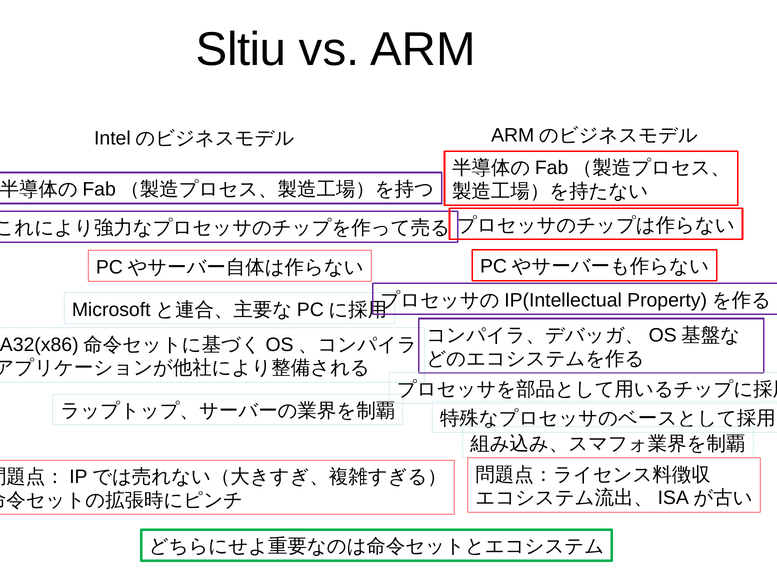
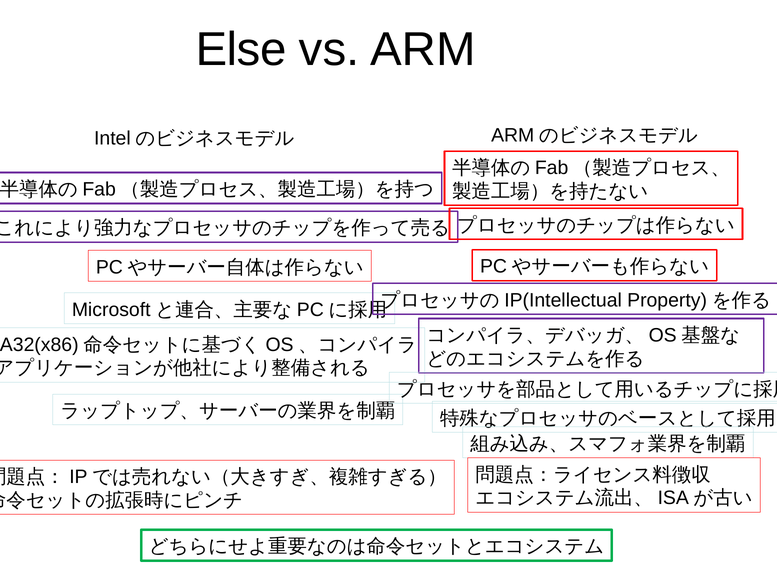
Sltiu: Sltiu -> Else
